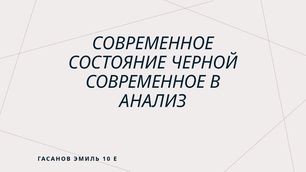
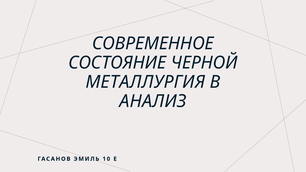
СОВРЕМЕННОЕ at (145, 82): СОВРЕМЕННОЕ -> МЕТАЛЛУРГИЯ
